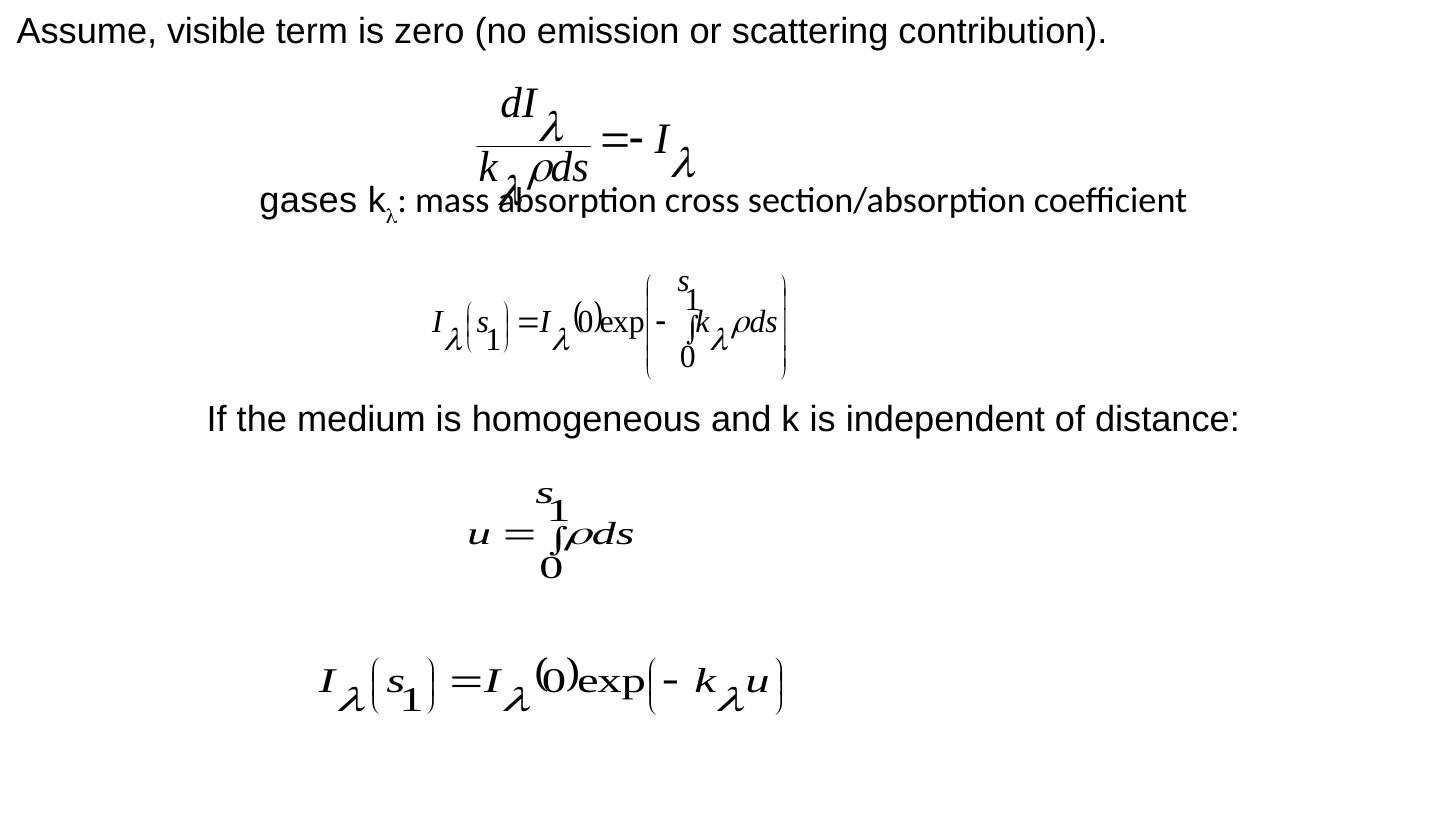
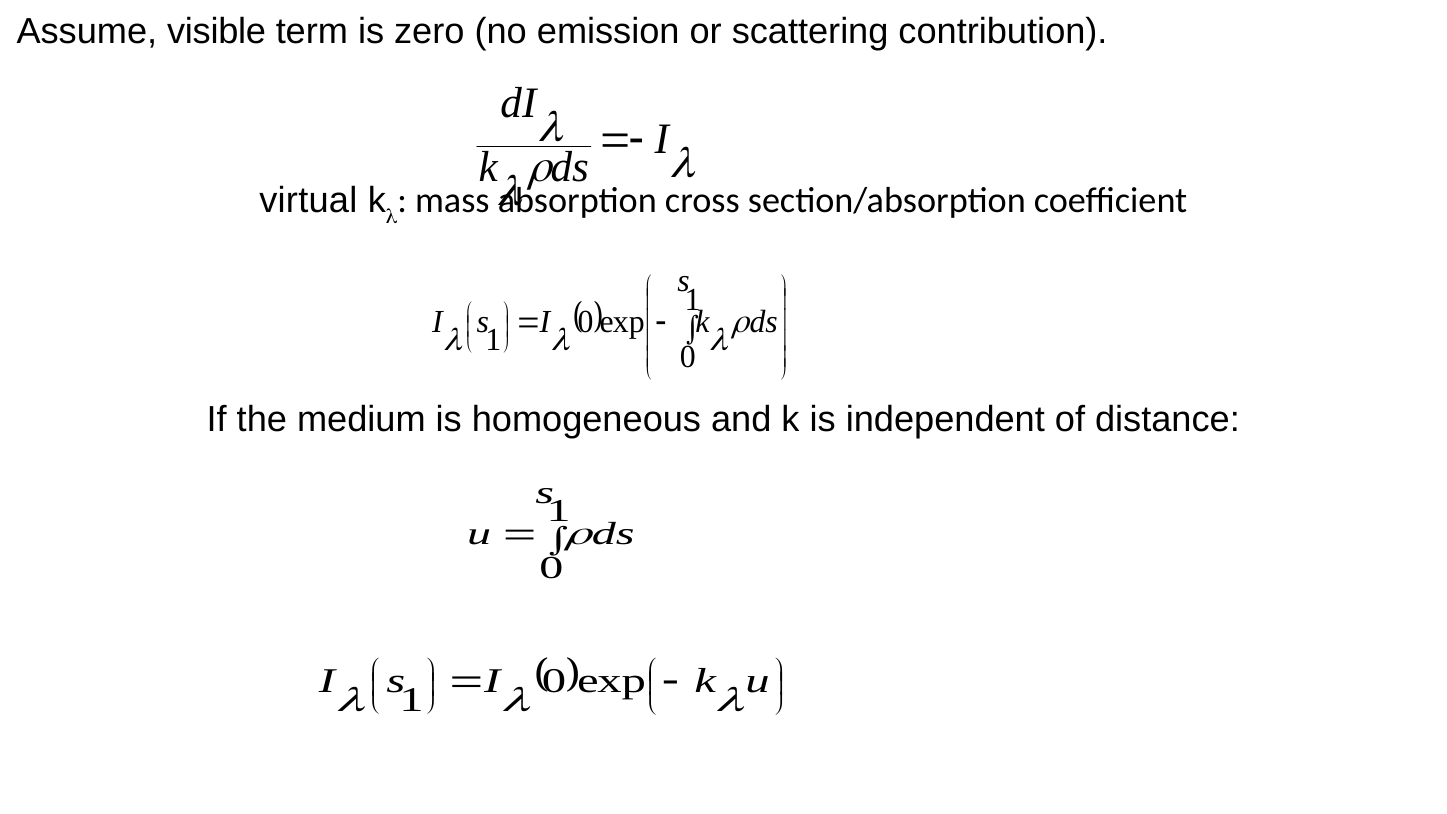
gases: gases -> virtual
